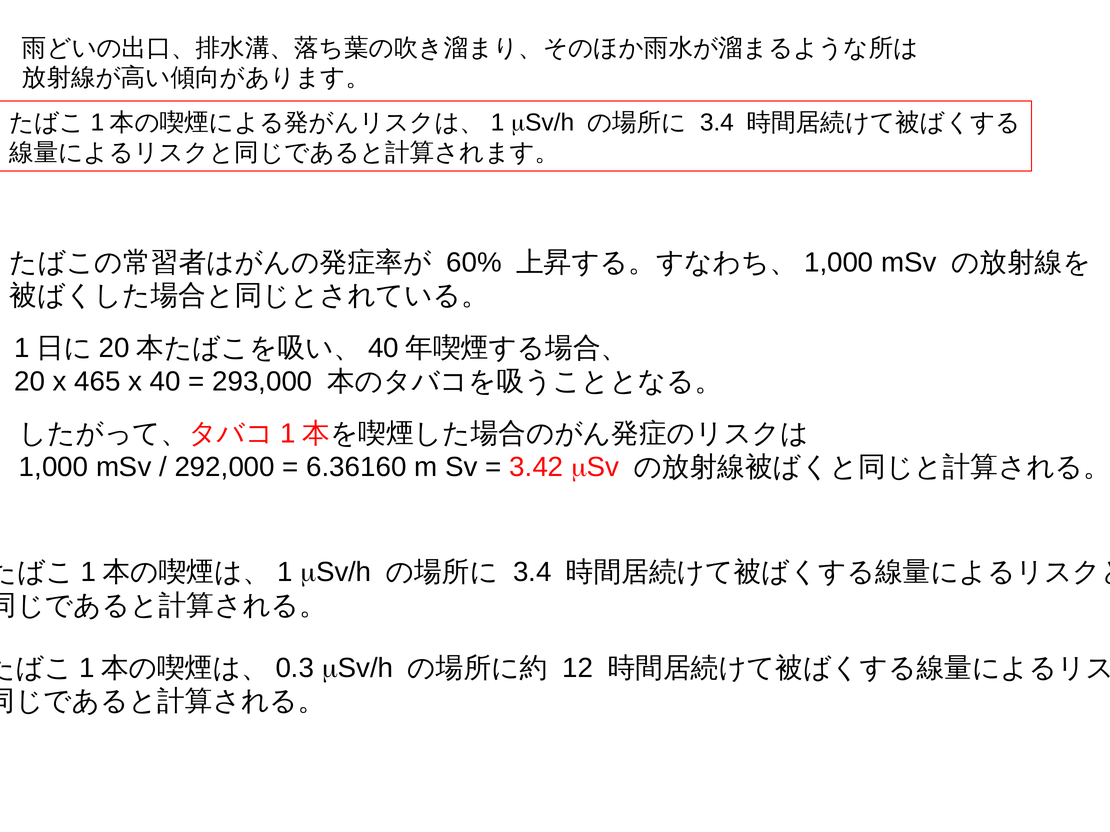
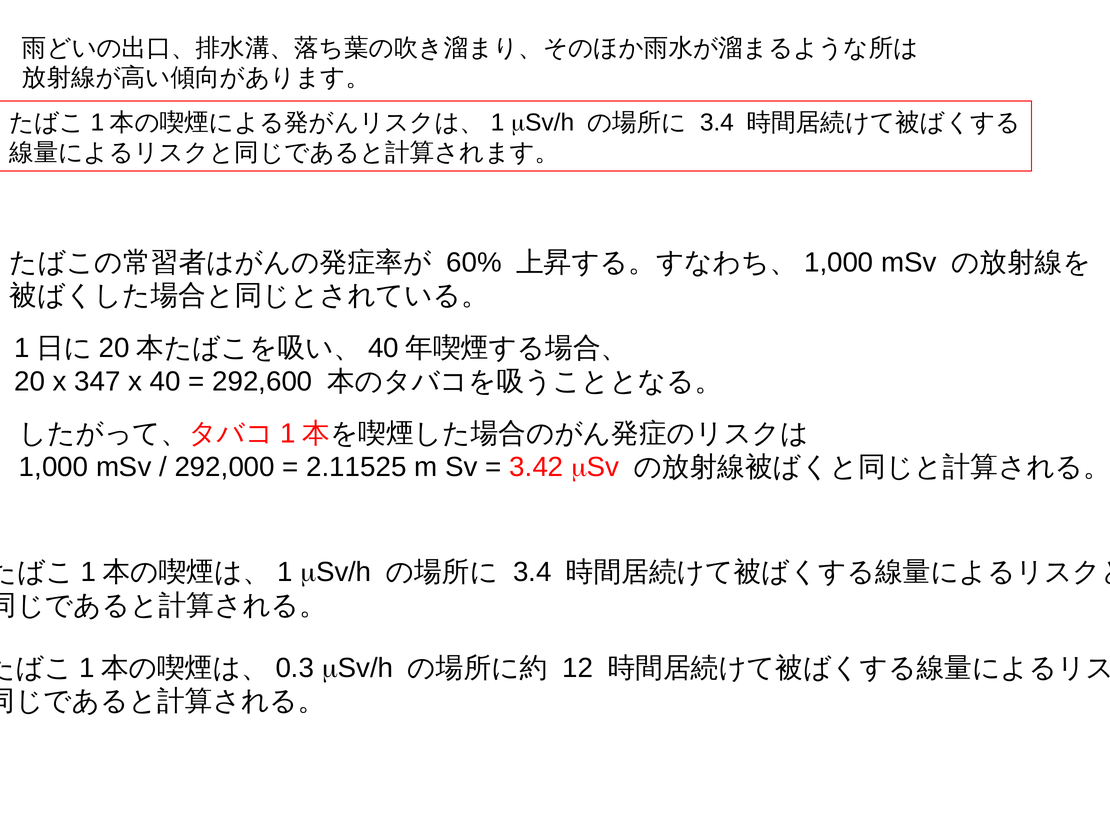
465: 465 -> 347
293,000: 293,000 -> 292,600
6.36160: 6.36160 -> 2.11525
